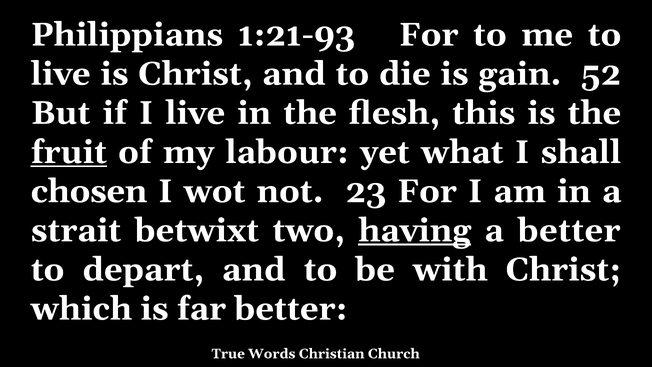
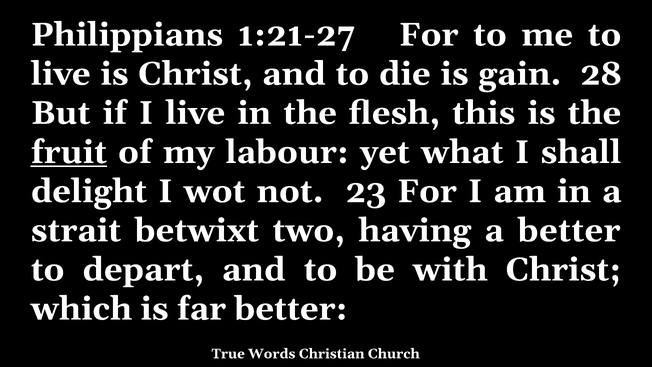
1:21-93: 1:21-93 -> 1:21-27
52: 52 -> 28
chosen: chosen -> delight
having underline: present -> none
